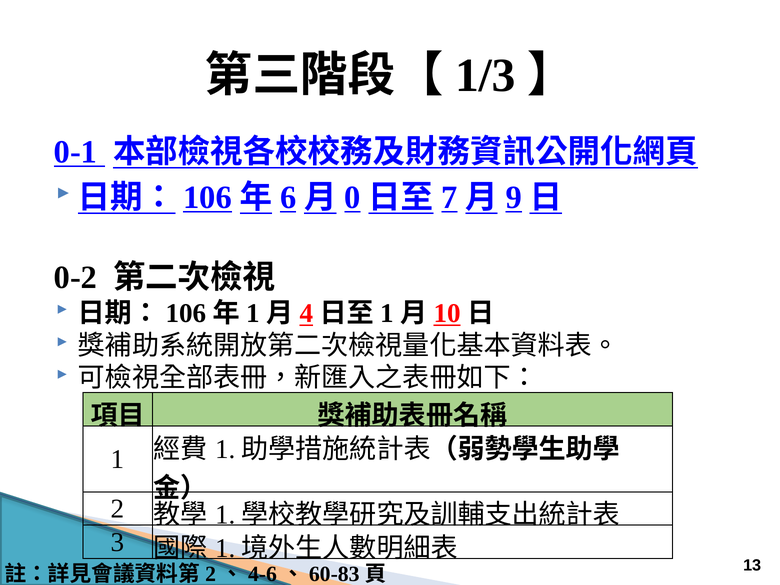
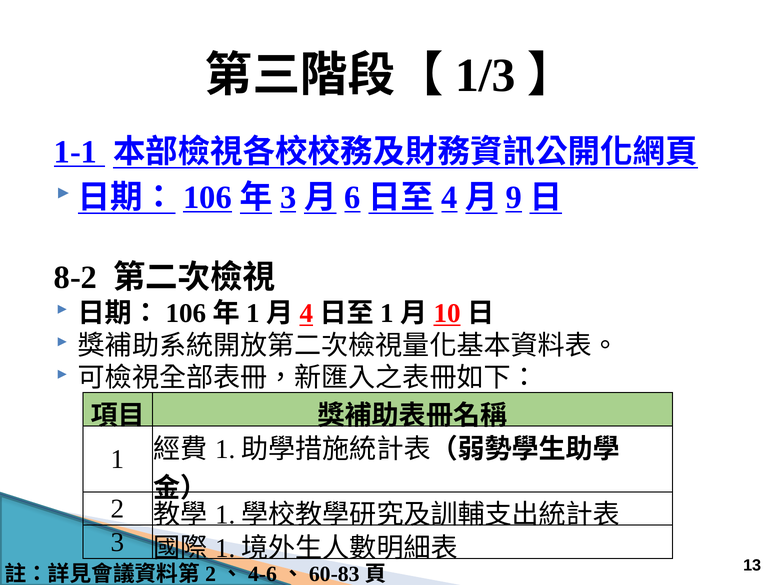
0-1: 0-1 -> 1-1
6 at (288, 198): 6 -> 3
0: 0 -> 6
7: 7 -> 4
0-2: 0-2 -> 8-2
